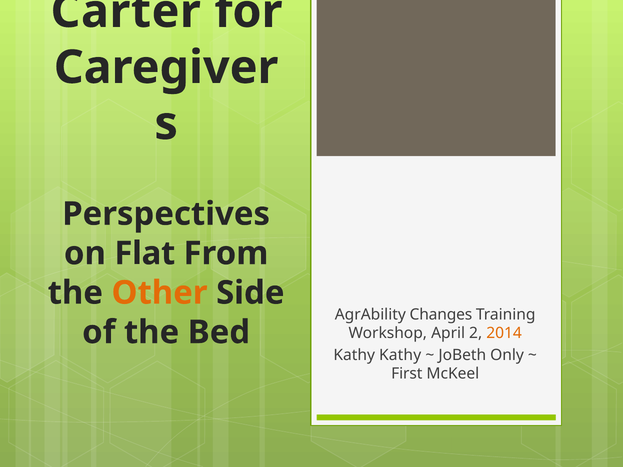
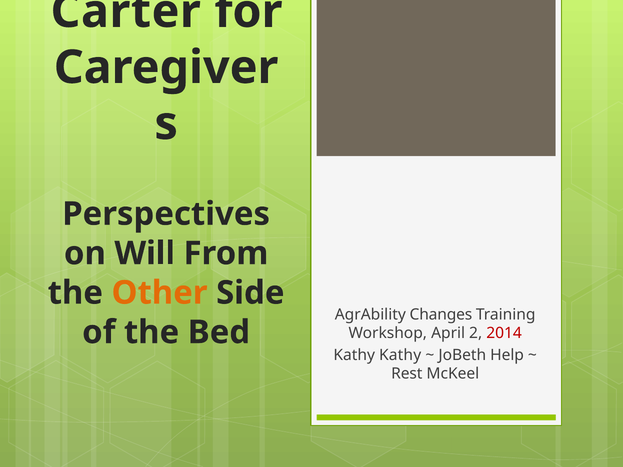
Flat: Flat -> Will
2014 colour: orange -> red
Only: Only -> Help
First: First -> Rest
